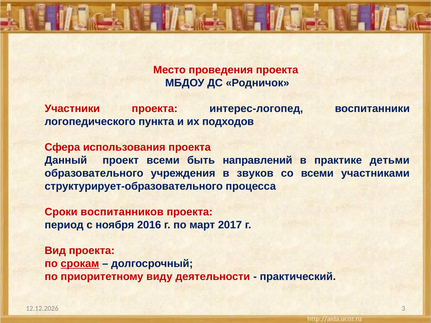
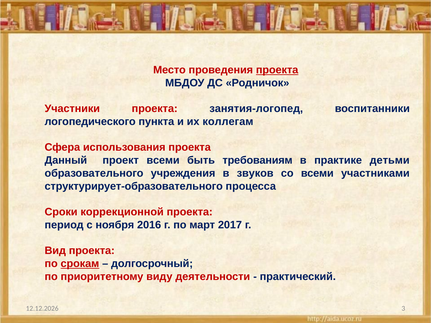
проекта at (277, 70) underline: none -> present
интерес-логопед: интерес-логопед -> занятия-логопед
подходов: подходов -> коллегам
направлений: направлений -> требованиям
воспитанников: воспитанников -> коррекционной
